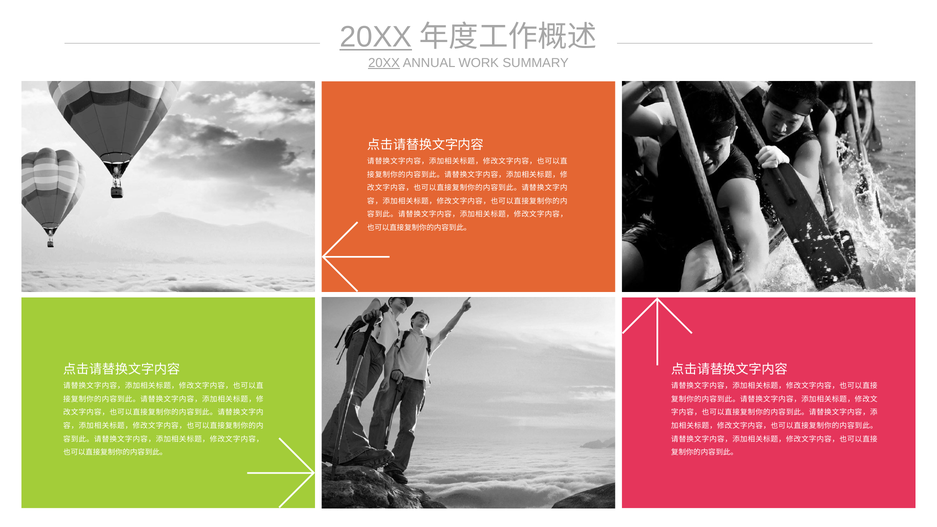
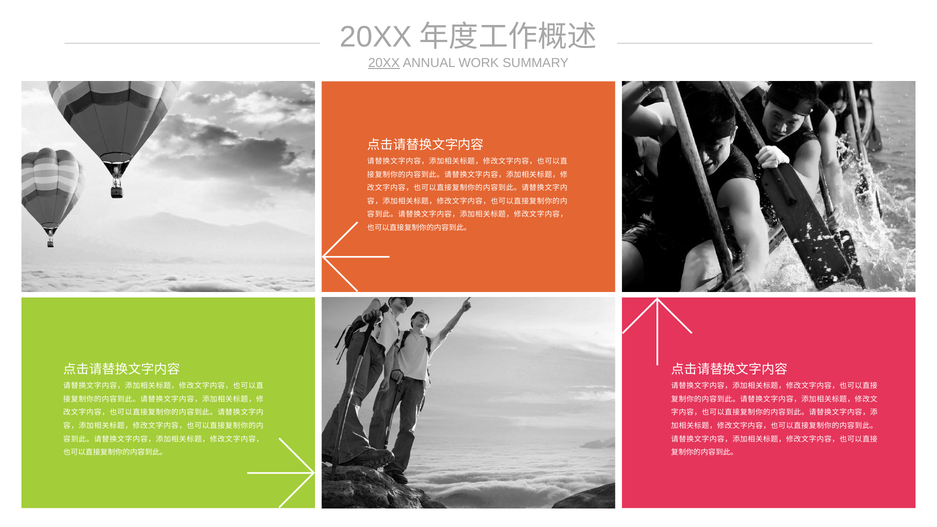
20XX at (376, 37) underline: present -> none
